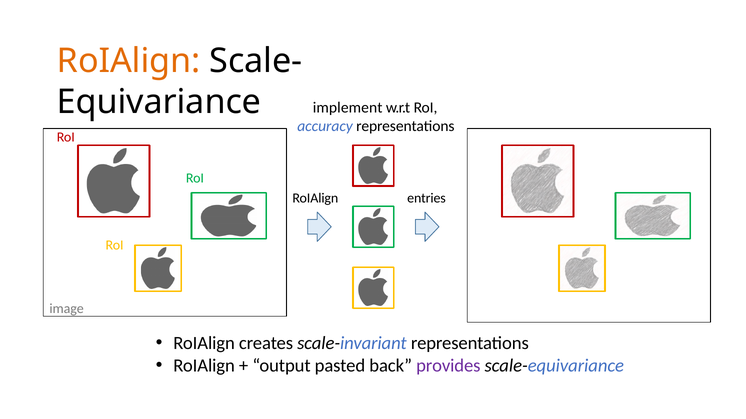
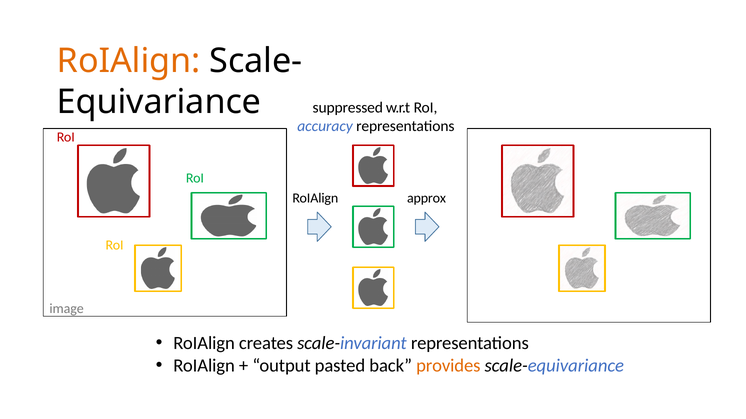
implement: implement -> suppressed
entries: entries -> approx
provides colour: purple -> orange
